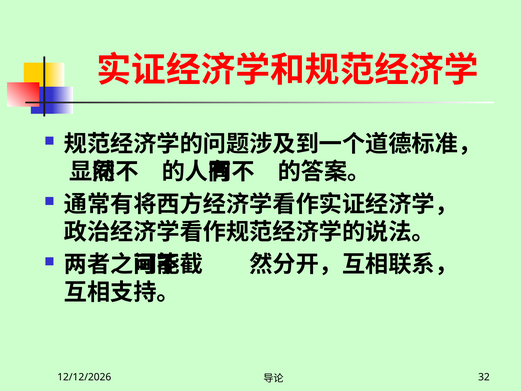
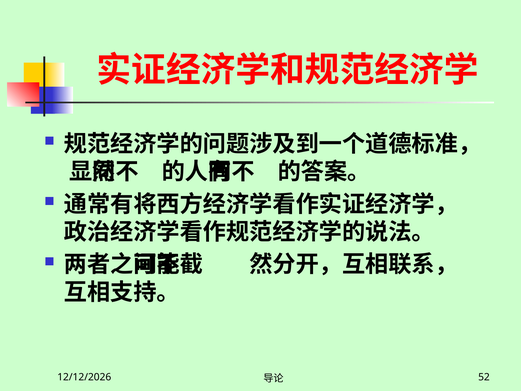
32: 32 -> 52
